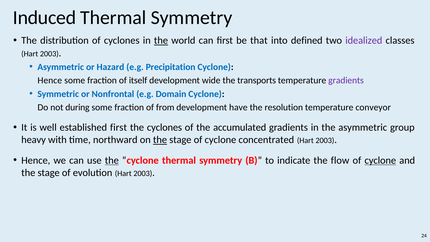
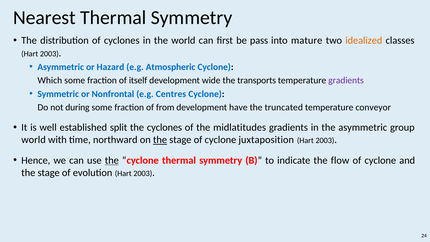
Induced: Induced -> Nearest
the at (161, 41) underline: present -> none
that: that -> pass
defined: defined -> mature
idealized colour: purple -> orange
Precipitation: Precipitation -> Atmospheric
Hence at (50, 80): Hence -> Which
Domain: Domain -> Centres
resolution: resolution -> truncated
established first: first -> split
accumulated: accumulated -> midlatitudes
heavy at (34, 140): heavy -> world
concentrated: concentrated -> juxtaposition
cyclone at (380, 160) underline: present -> none
